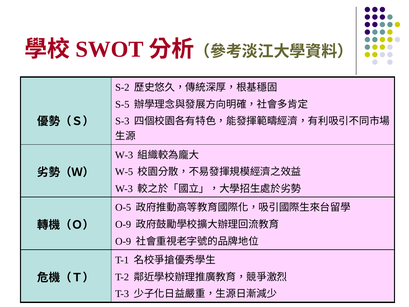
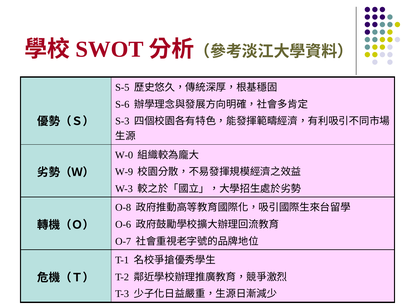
S-2: S-2 -> S-5
S-5: S-5 -> S-6
W-3 at (124, 155): W-3 -> W-0
W-5: W-5 -> W-9
O-5: O-5 -> O-8
O-9 at (123, 224): O-9 -> O-6
O-9 at (123, 241): O-9 -> O-7
